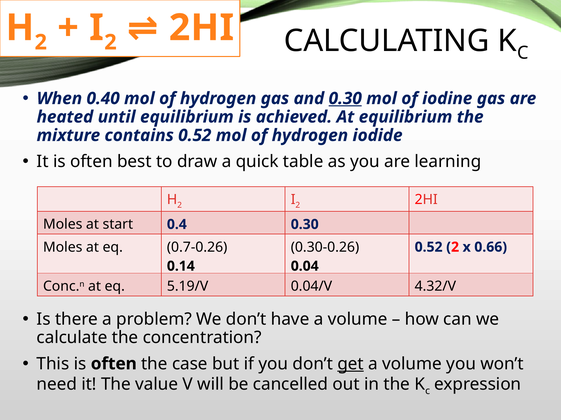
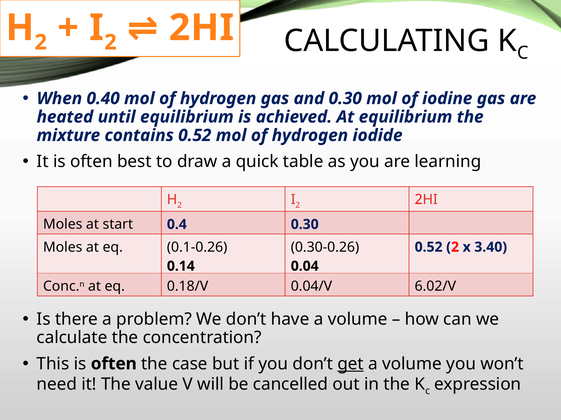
0.30 at (345, 99) underline: present -> none
0.7-0.26: 0.7-0.26 -> 0.1-0.26
0.66: 0.66 -> 3.40
5.19/V: 5.19/V -> 0.18/V
4.32/V: 4.32/V -> 6.02/V
